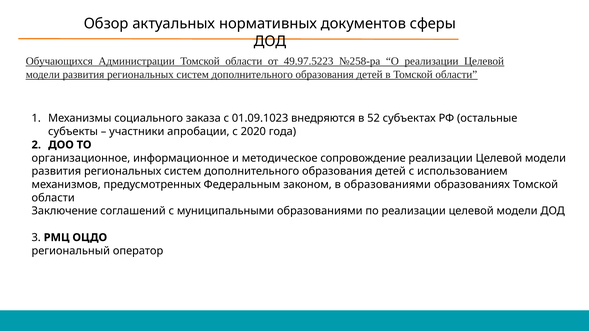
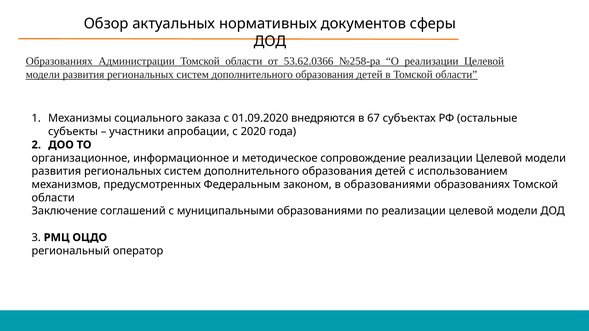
Обучающихся at (59, 61): Обучающихся -> Образованиях
49.97.5223: 49.97.5223 -> 53.62.0366
01.09.1023: 01.09.1023 -> 01.09.2020
52: 52 -> 67
